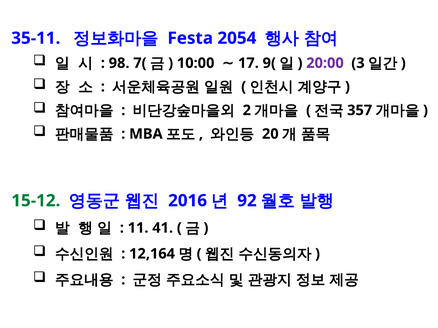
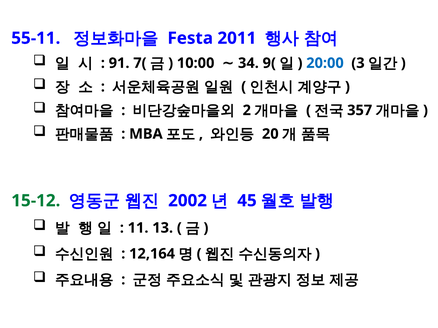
35-11: 35-11 -> 55-11
2054: 2054 -> 2011
98: 98 -> 91
17: 17 -> 34
20:00 colour: purple -> blue
2016: 2016 -> 2002
92: 92 -> 45
41: 41 -> 13
